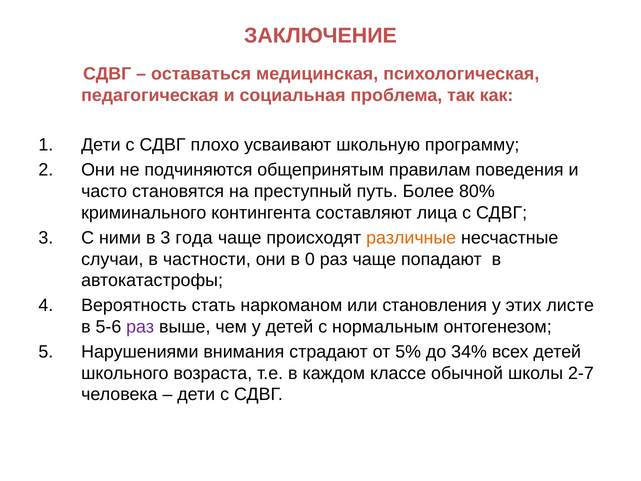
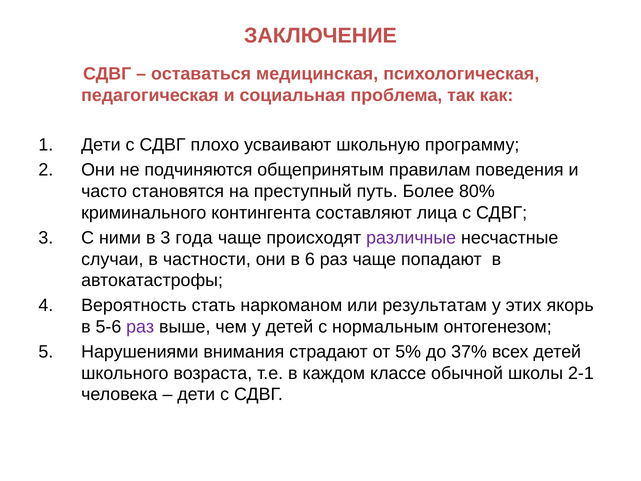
различные colour: orange -> purple
0: 0 -> 6
становления: становления -> результатам
листе: листе -> якорь
34%: 34% -> 37%
2-7: 2-7 -> 2-1
